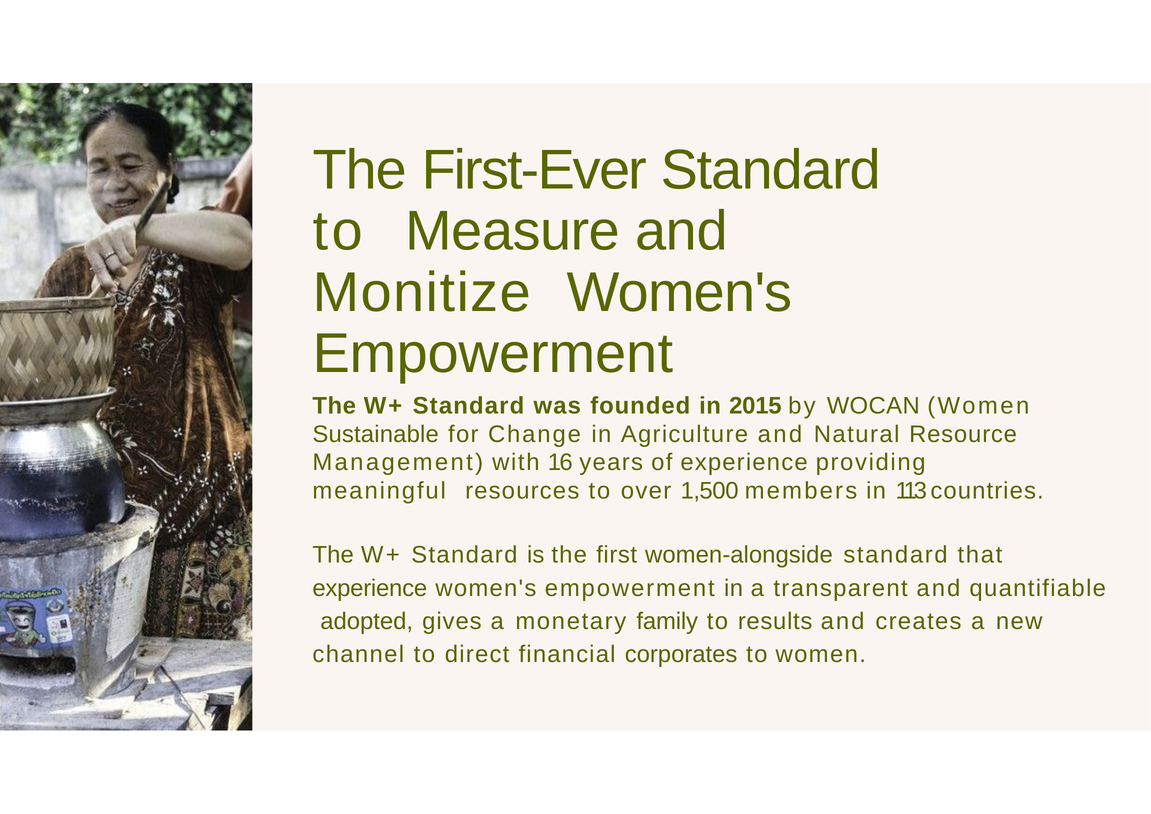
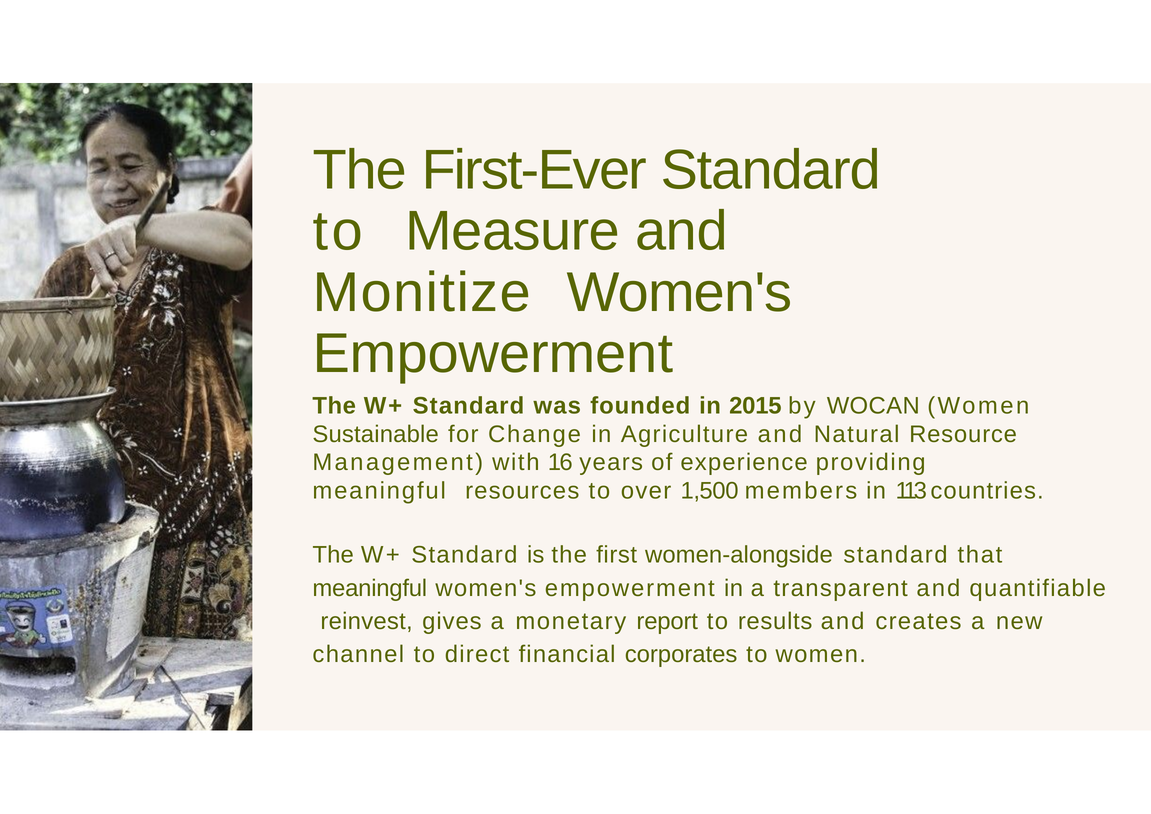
experience at (370, 588): experience -> meaningful
adopted: adopted -> reinvest
family: family -> report
